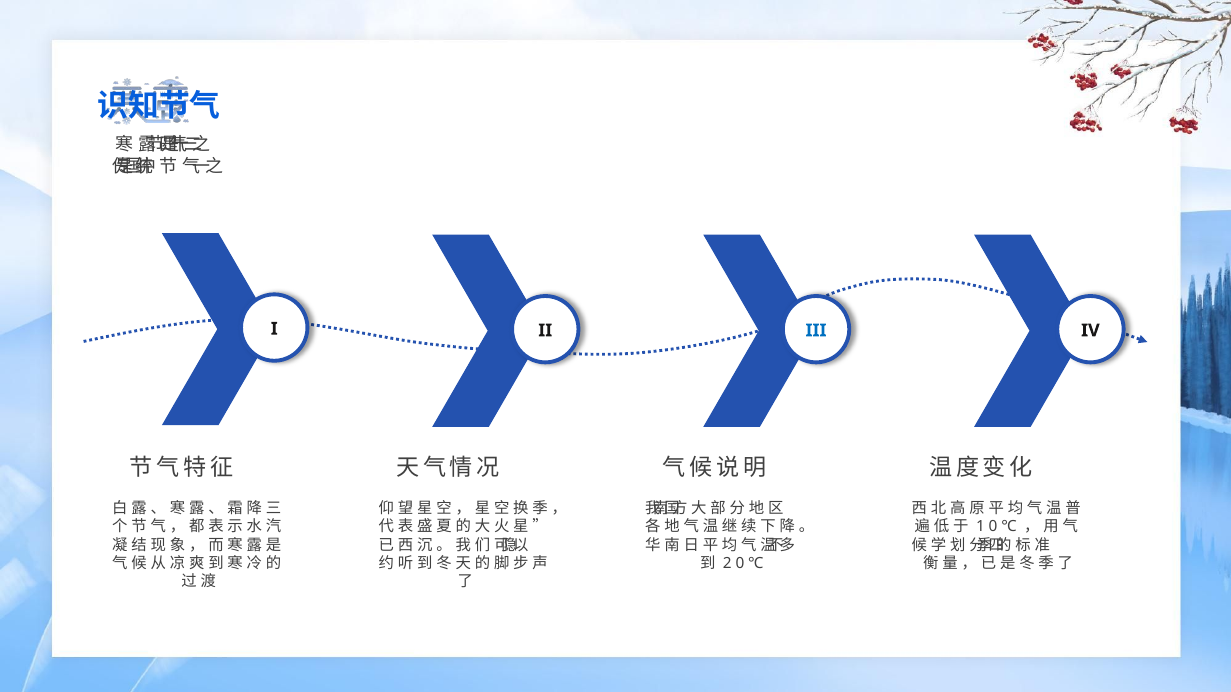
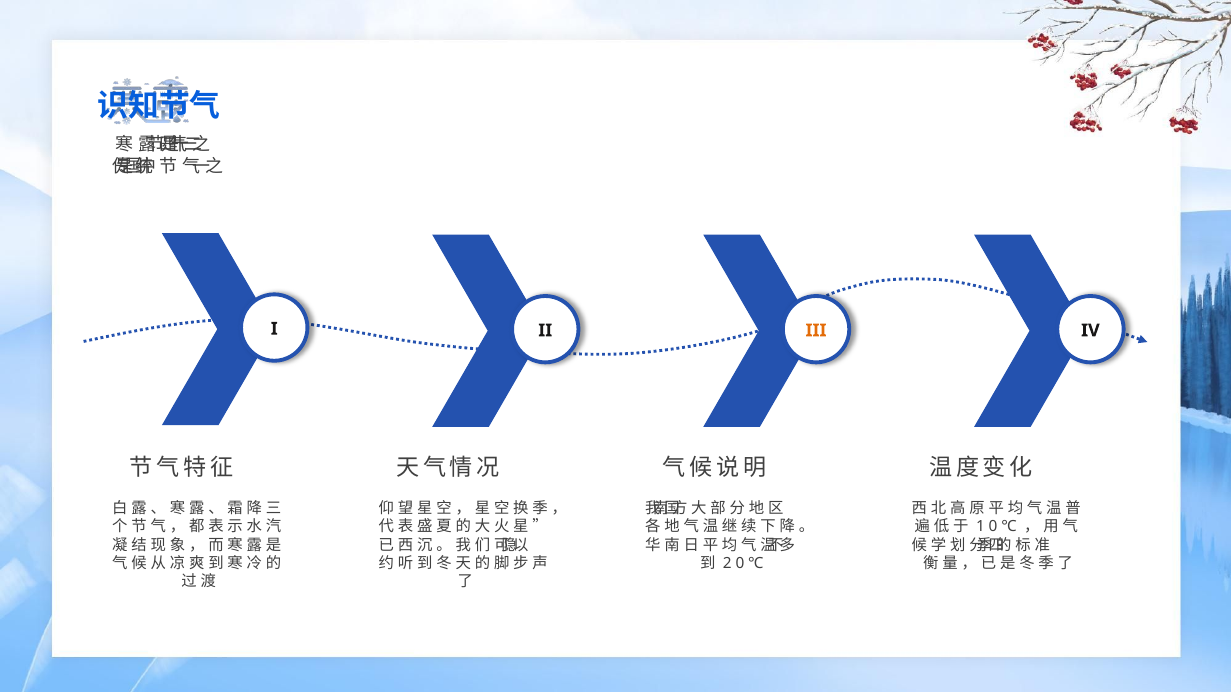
III colour: blue -> orange
